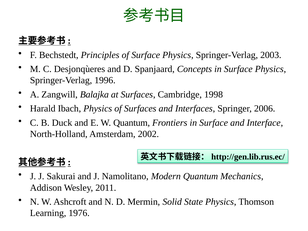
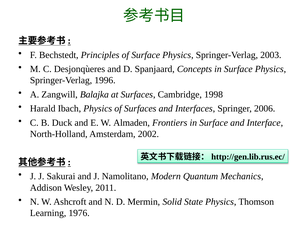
W Quantum: Quantum -> Almaden
